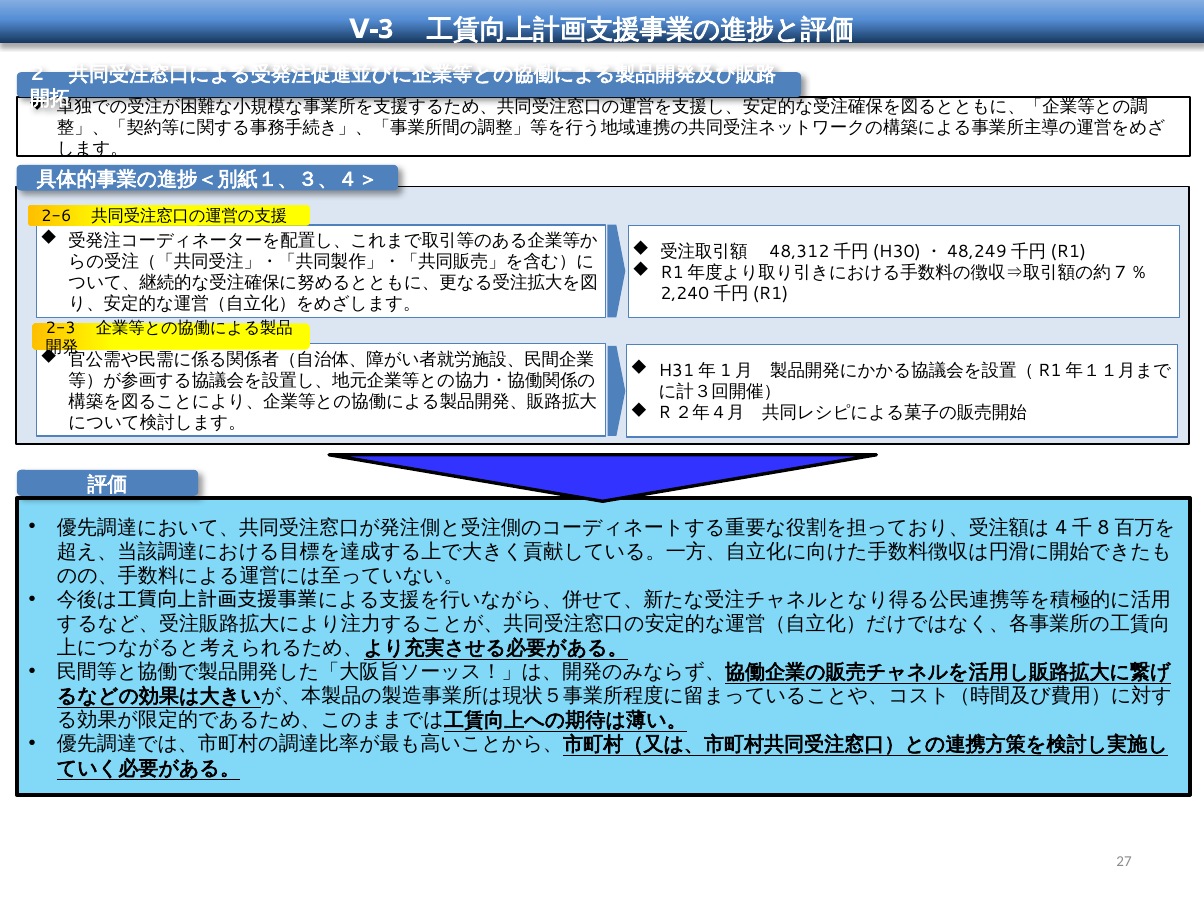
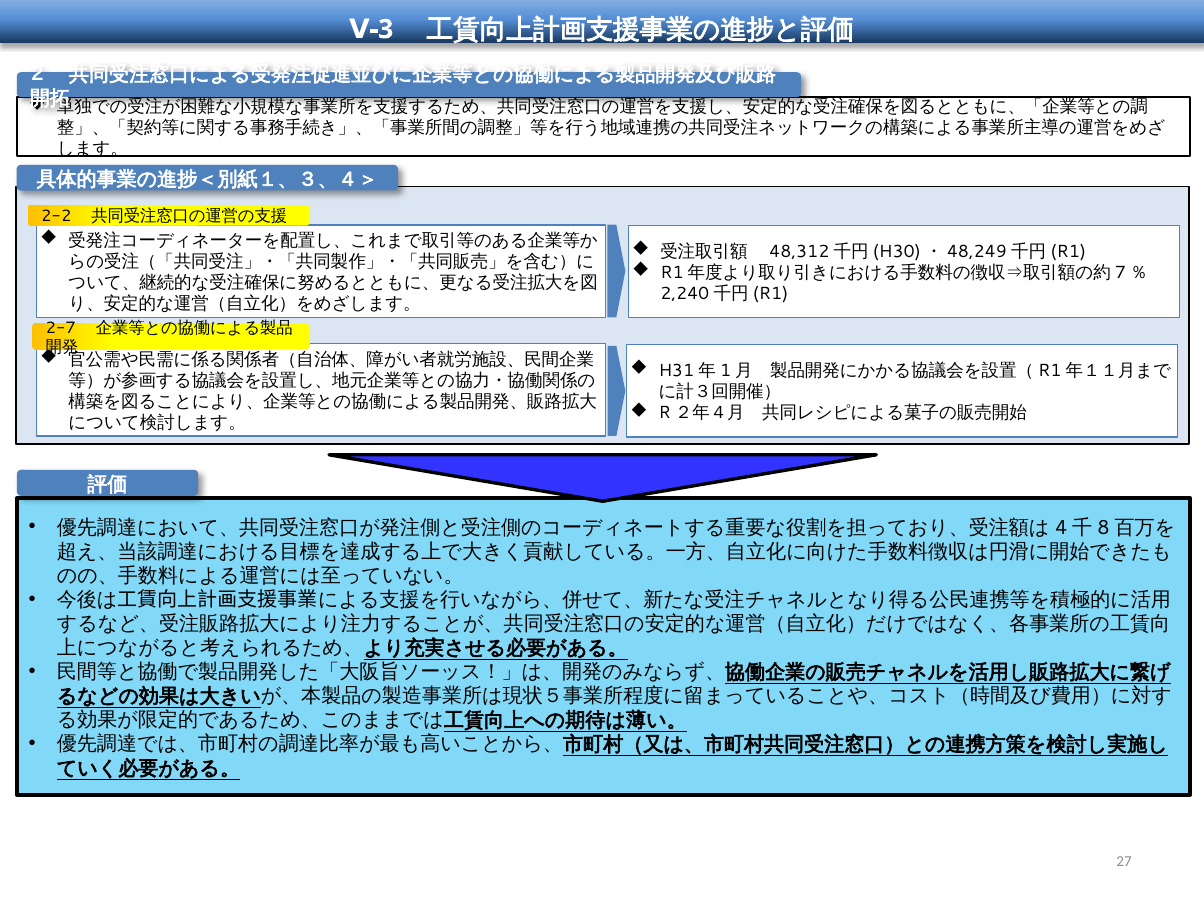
2-6: 2-6 -> 2-2
2-3: 2-3 -> 2-7
